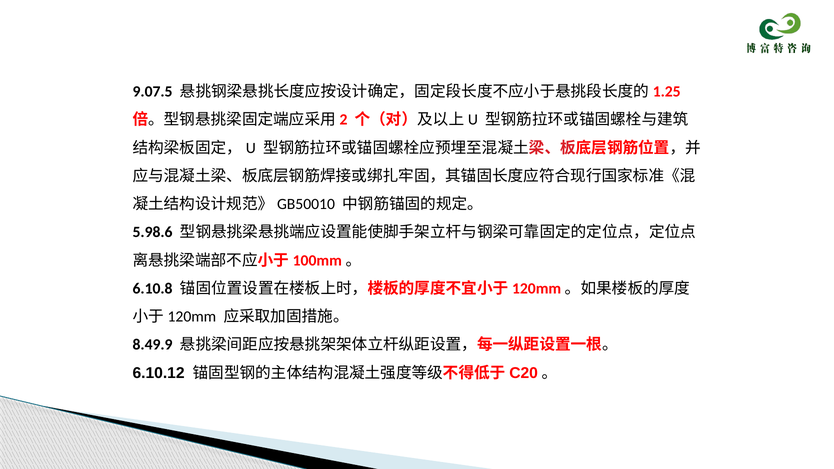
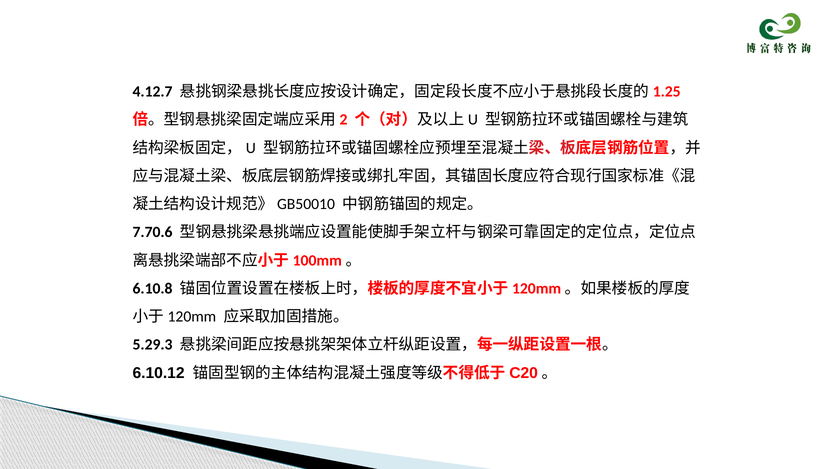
9.07.5: 9.07.5 -> 4.12.7
5.98.6: 5.98.6 -> 7.70.6
8.49.9: 8.49.9 -> 5.29.3
